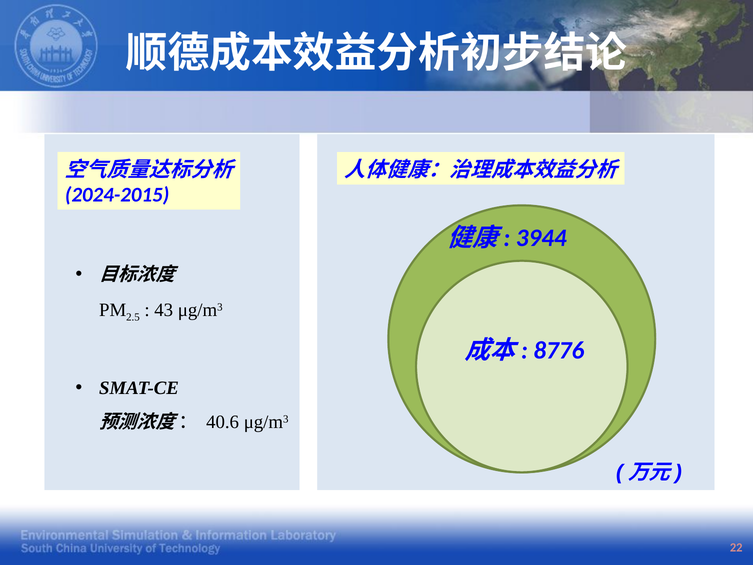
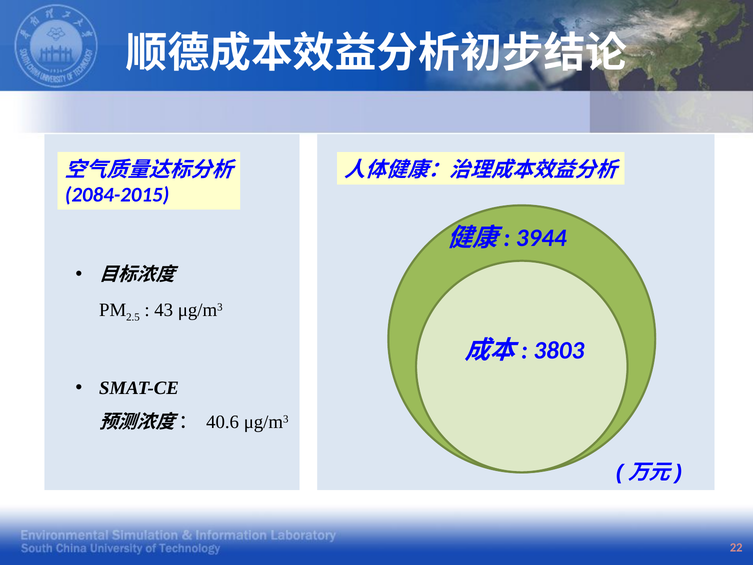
2024-2015: 2024-2015 -> 2084-2015
8776: 8776 -> 3803
